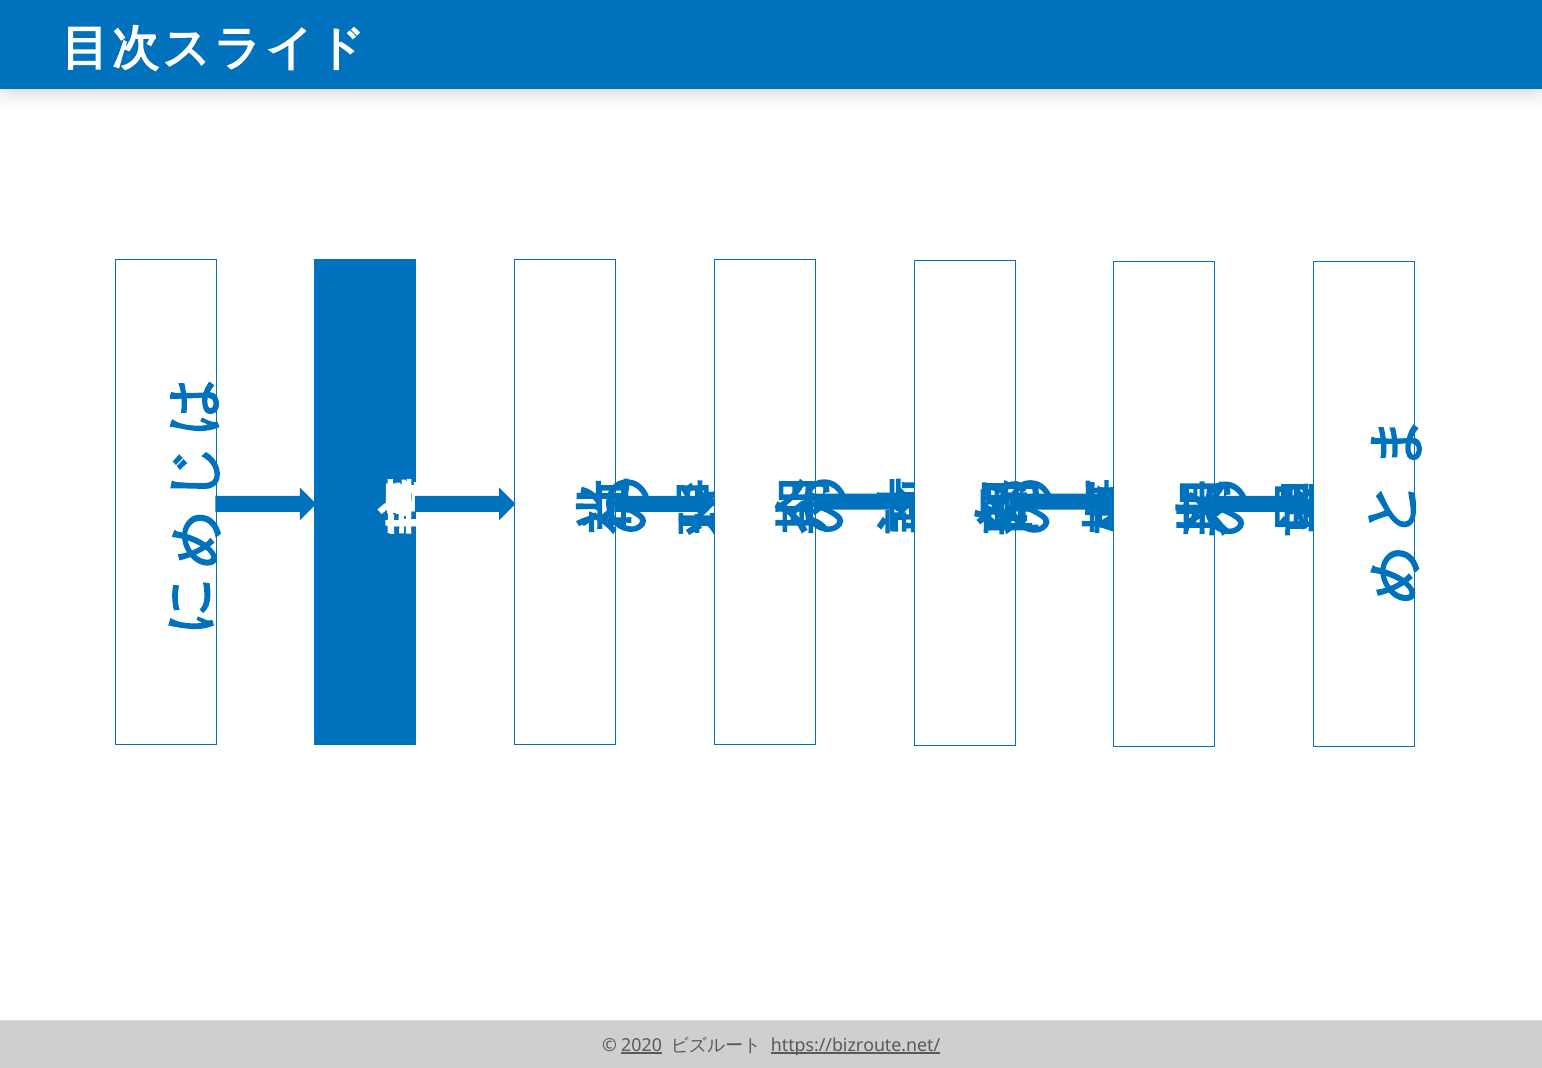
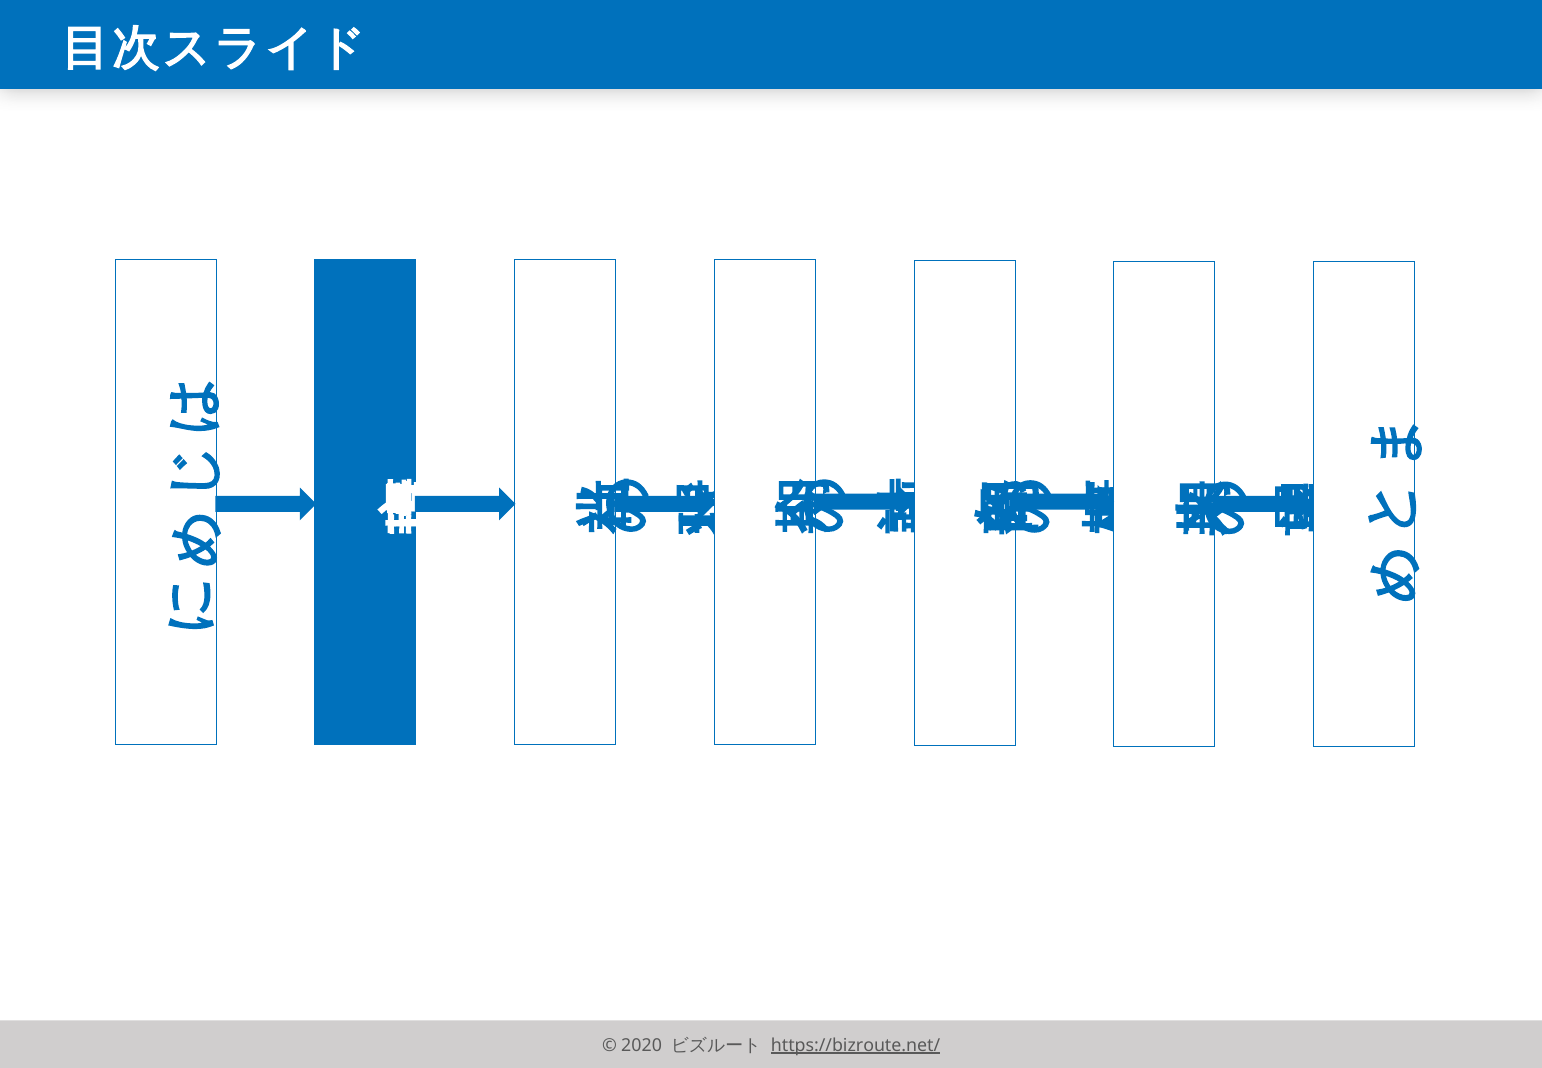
2020 underline: present -> none
